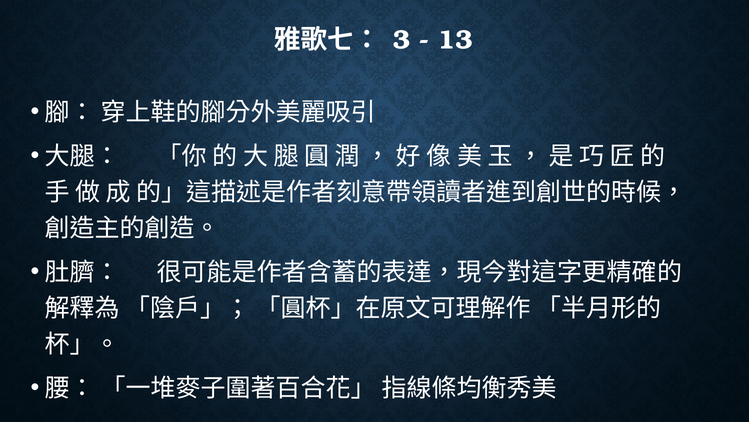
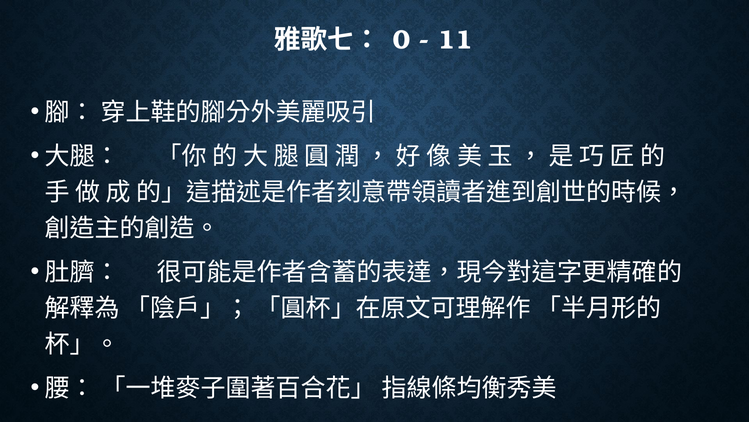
3: 3 -> 0
13: 13 -> 11
